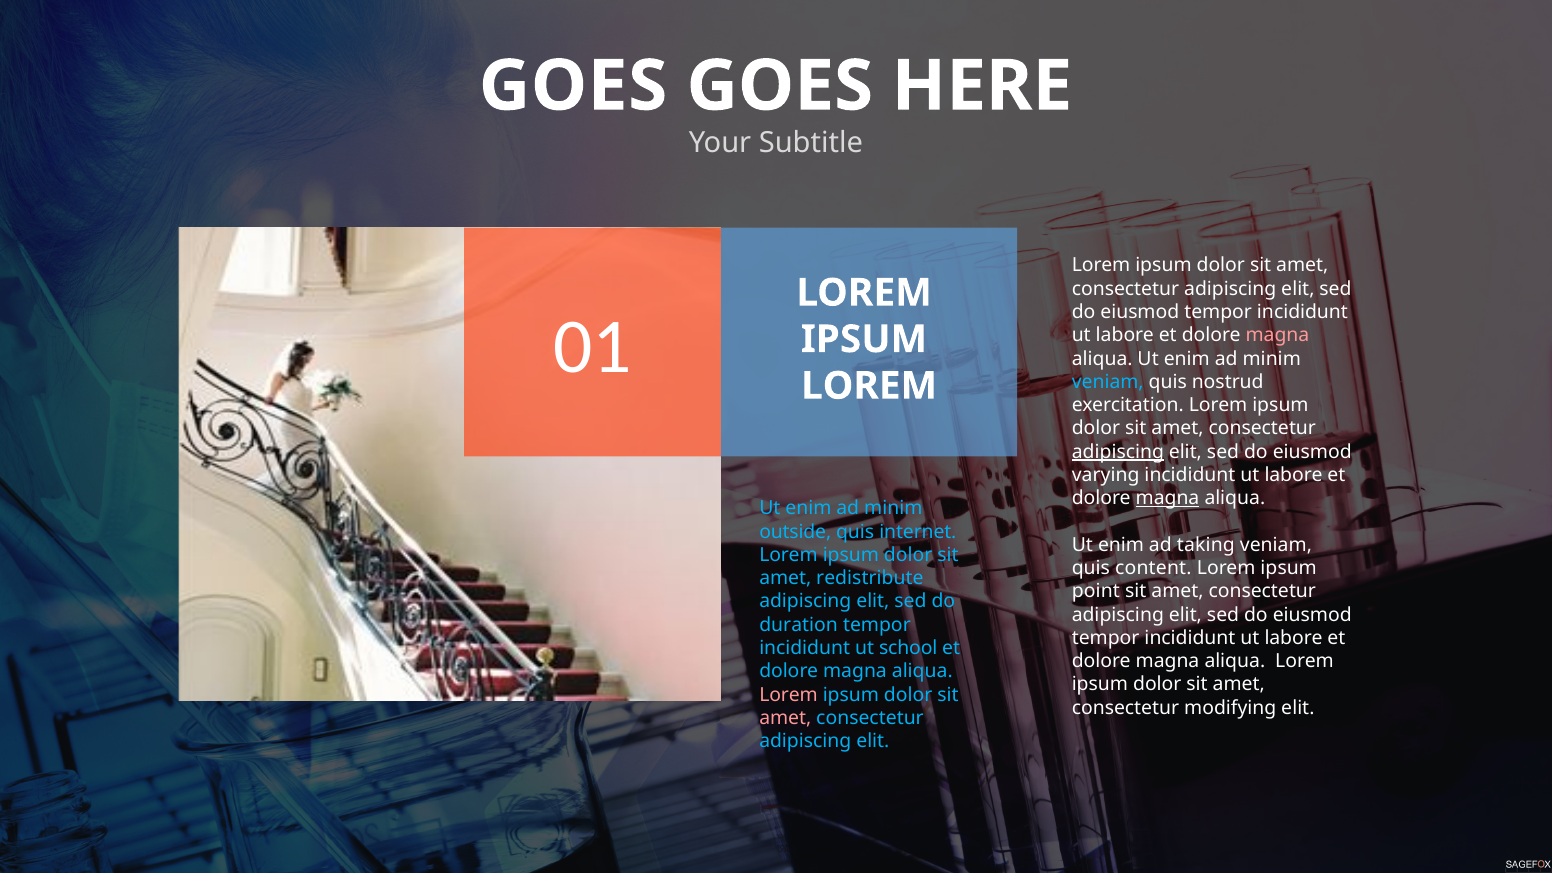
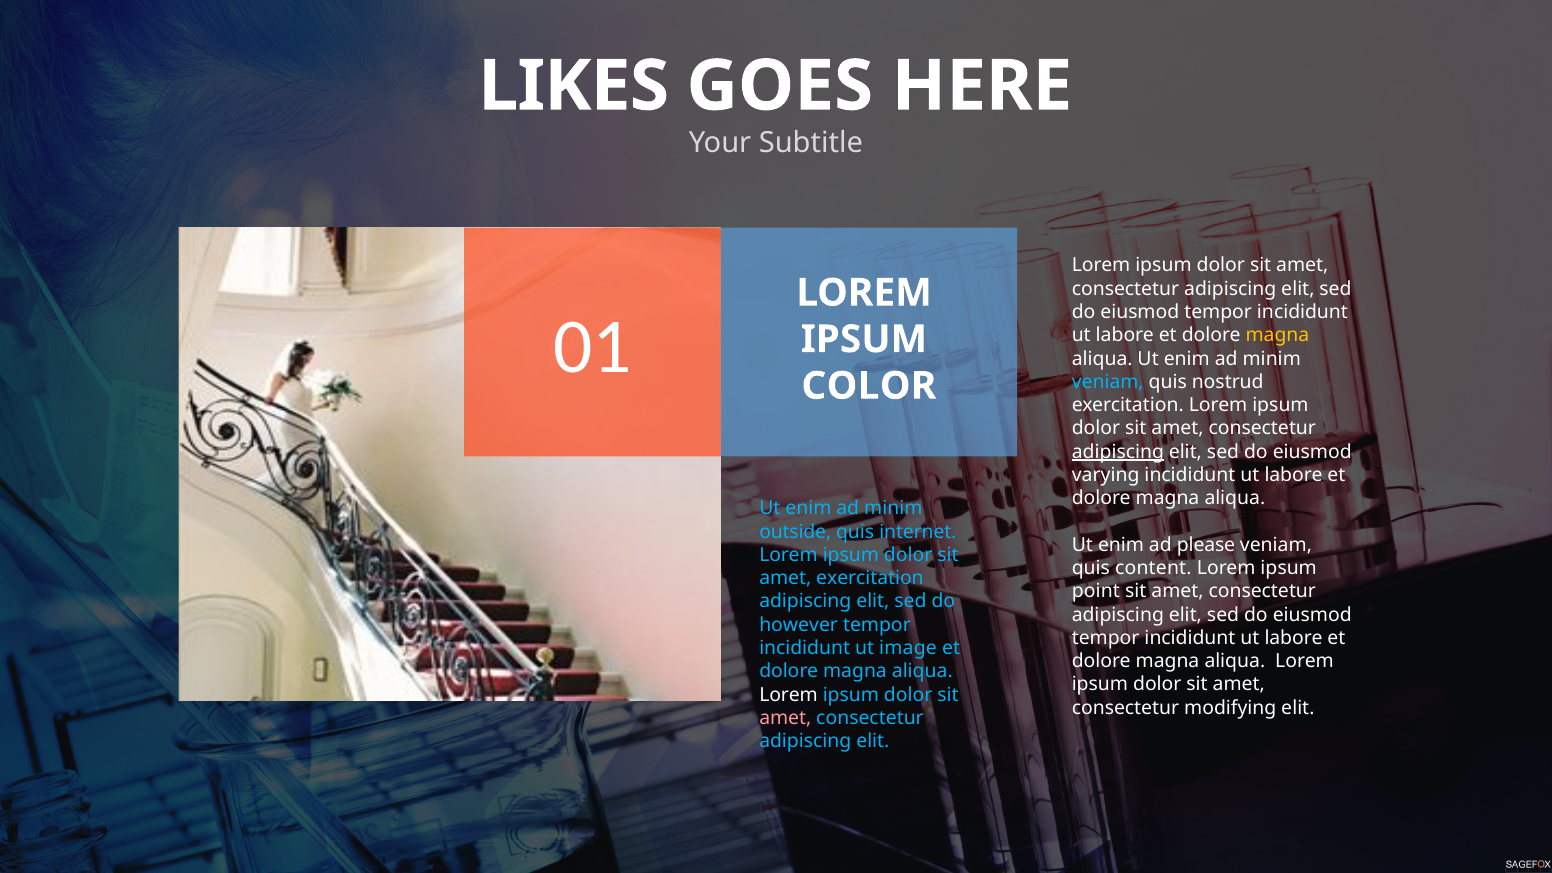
GOES at (573, 86): GOES -> LIKES
magna at (1277, 335) colour: pink -> yellow
LOREM at (869, 386): LOREM -> COLOR
magna at (1168, 498) underline: present -> none
taking: taking -> please
amet redistribute: redistribute -> exercitation
duration: duration -> however
school: school -> image
Lorem at (789, 695) colour: pink -> white
